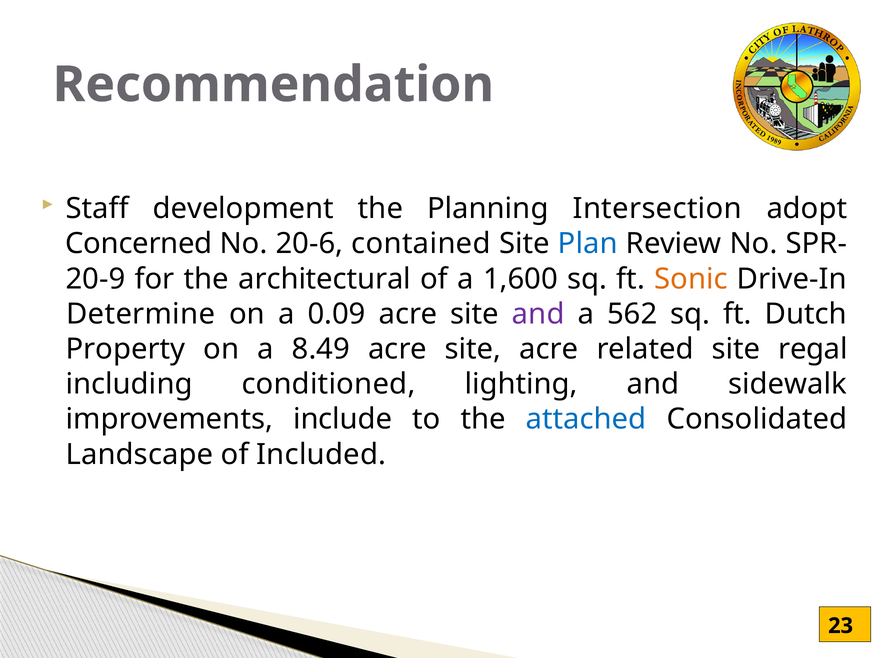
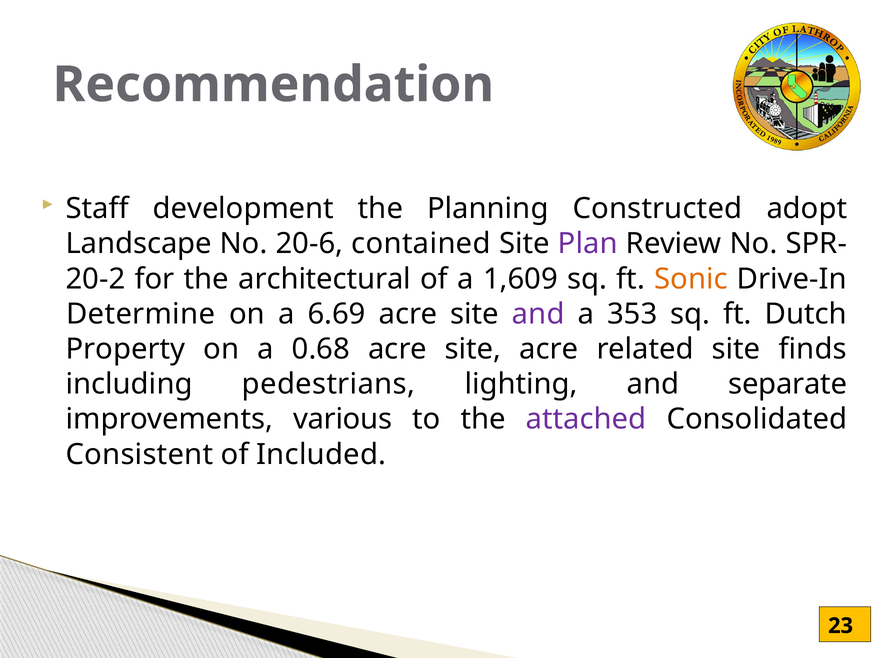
Intersection: Intersection -> Constructed
Concerned: Concerned -> Landscape
Plan colour: blue -> purple
20-9: 20-9 -> 20-2
1,600: 1,600 -> 1,609
0.09: 0.09 -> 6.69
562: 562 -> 353
8.49: 8.49 -> 0.68
regal: regal -> finds
conditioned: conditioned -> pedestrians
sidewalk: sidewalk -> separate
include: include -> various
attached colour: blue -> purple
Landscape: Landscape -> Consistent
